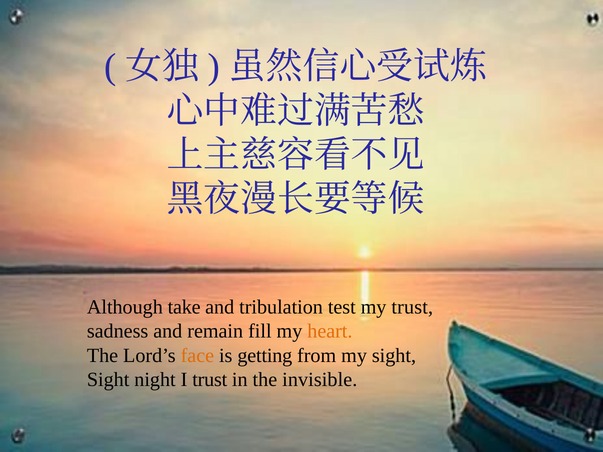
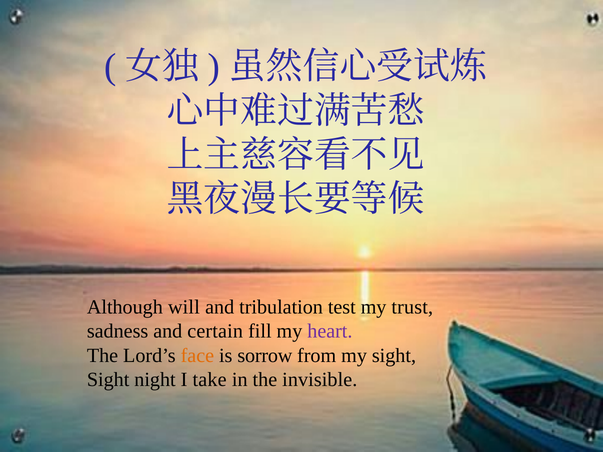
take: take -> will
remain: remain -> certain
heart colour: orange -> purple
getting: getting -> sorrow
I trust: trust -> take
